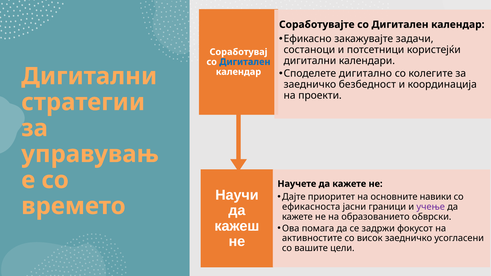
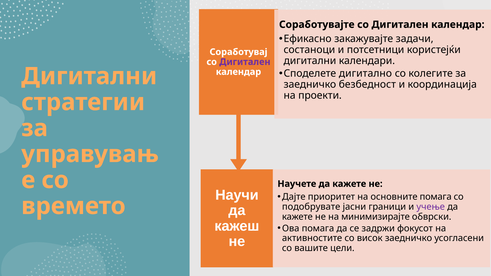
Дигитален at (245, 62) colour: blue -> purple
основните навики: навики -> помага
ефикасноста: ефикасноста -> подобрувате
образованието: образованието -> минимизирајте
